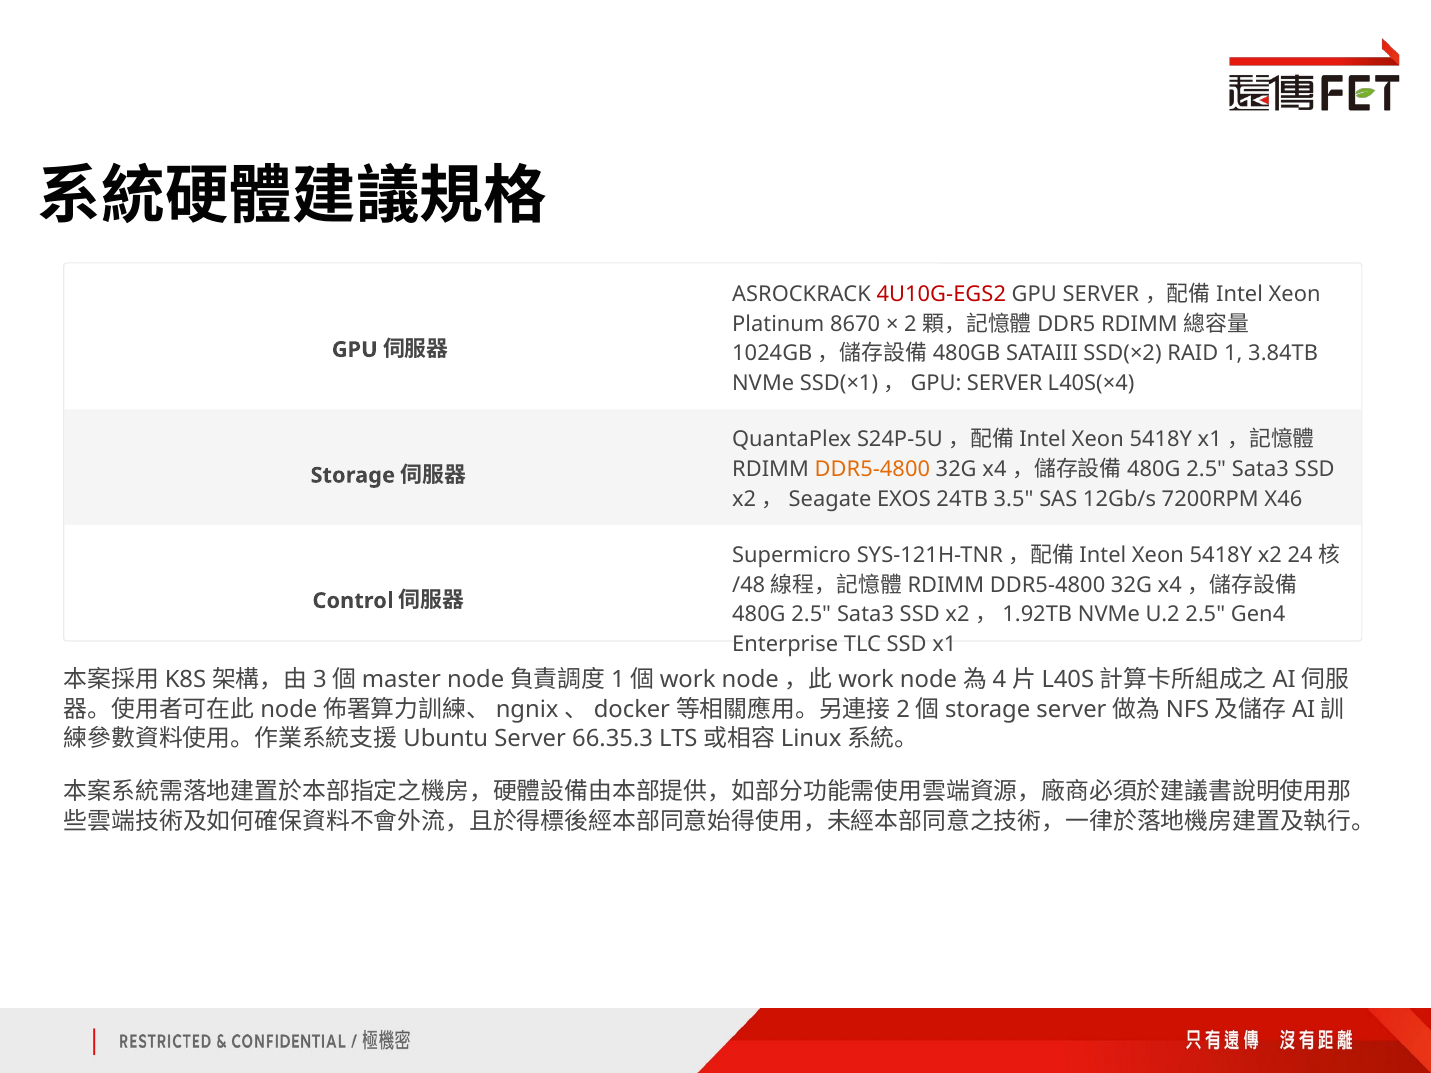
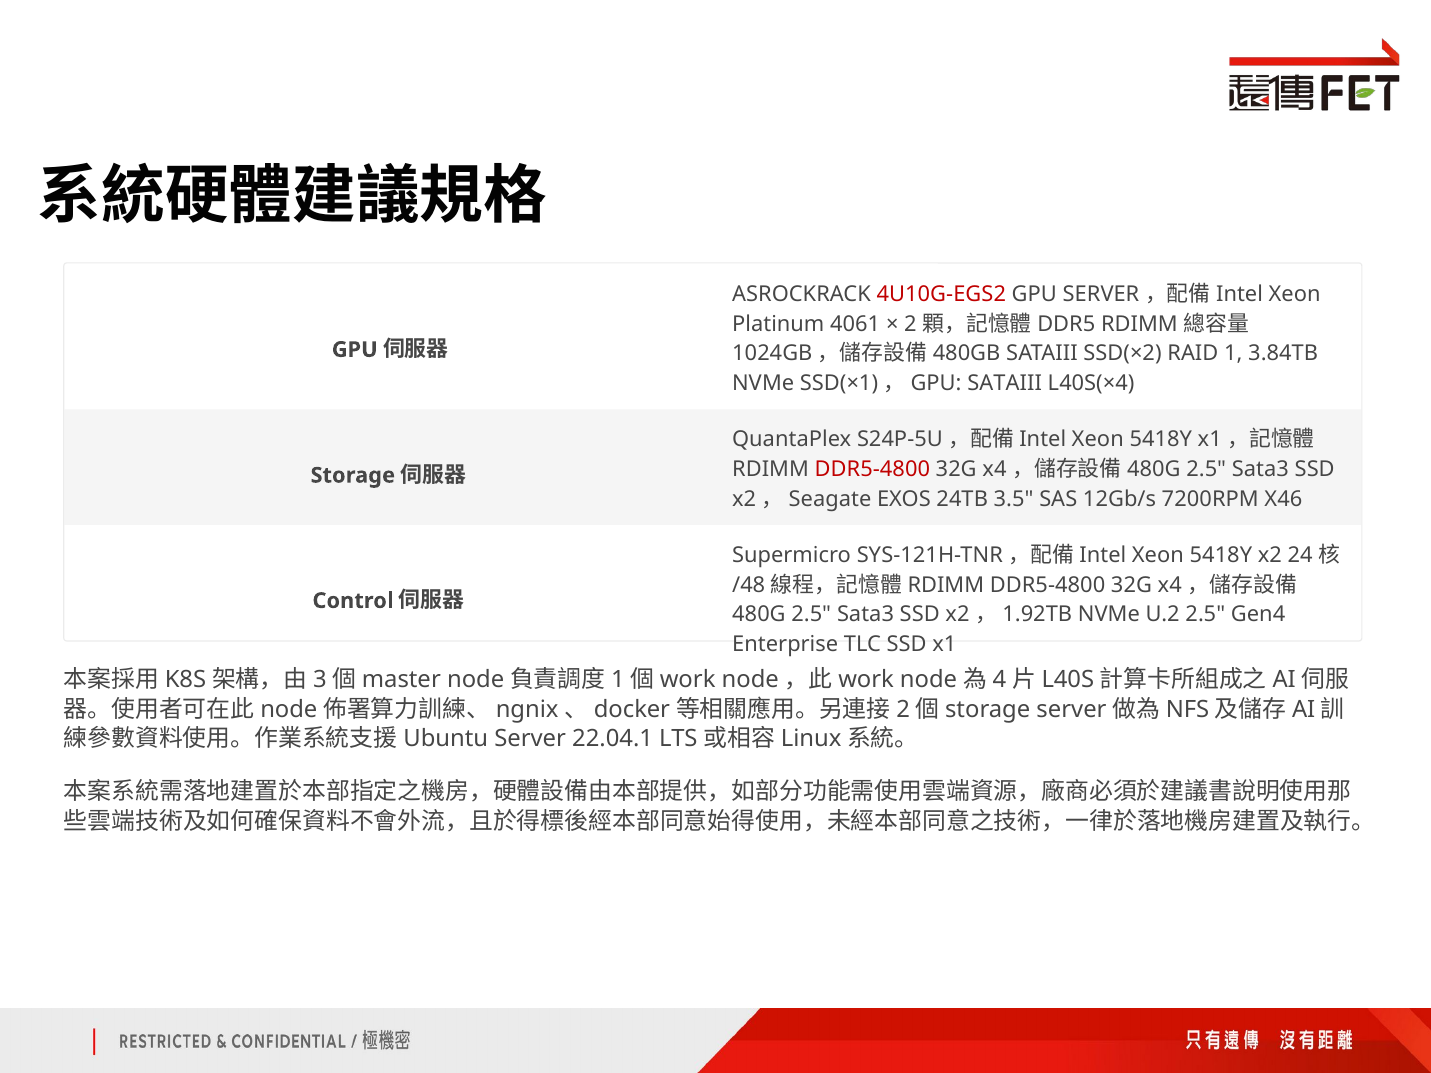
8670: 8670 -> 4061
SSD(×1)，GPU SERVER: SERVER -> SATAIII
DDR5-4800 at (872, 470) colour: orange -> red
66.35.3: 66.35.3 -> 22.04.1
